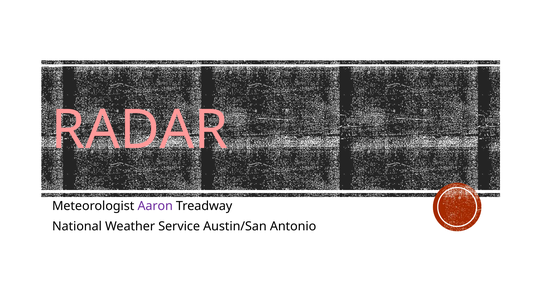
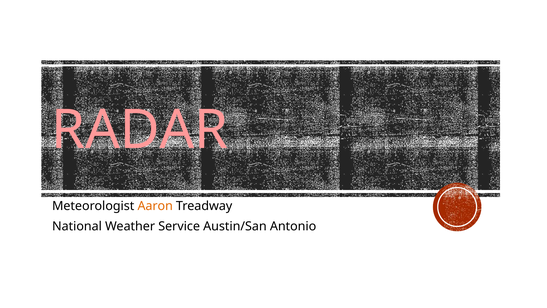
Aaron colour: purple -> orange
